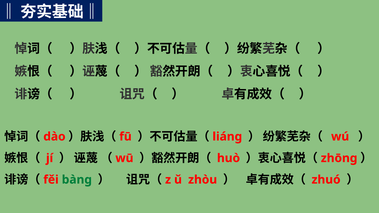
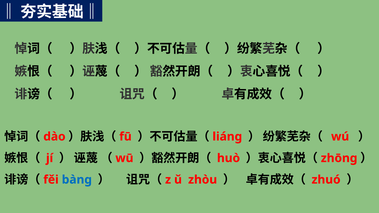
bàng colour: green -> blue
